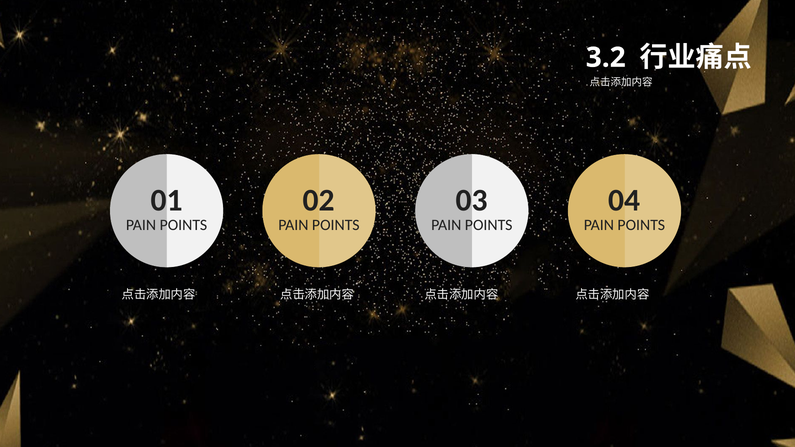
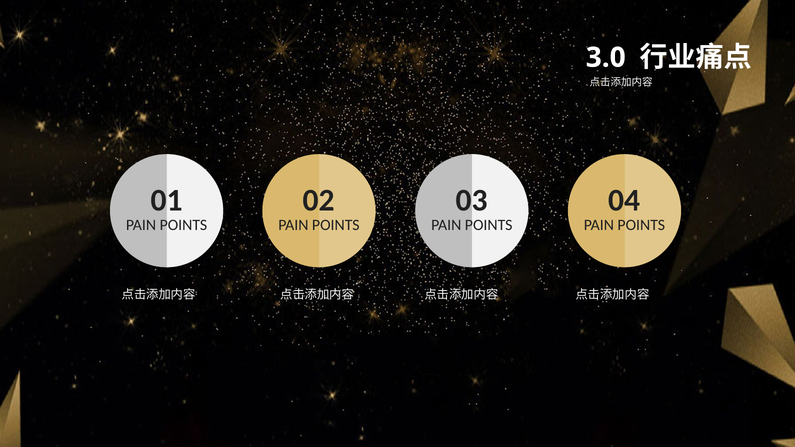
3.2: 3.2 -> 3.0
